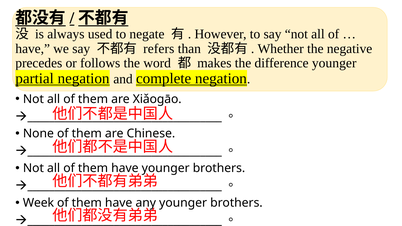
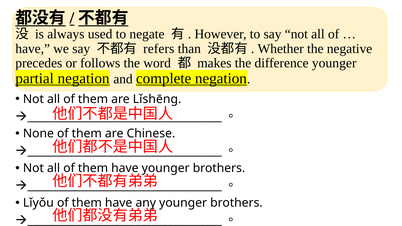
Xiǎogāo: Xiǎogāo -> Lǐshēng
Week: Week -> Lǐyǒu
